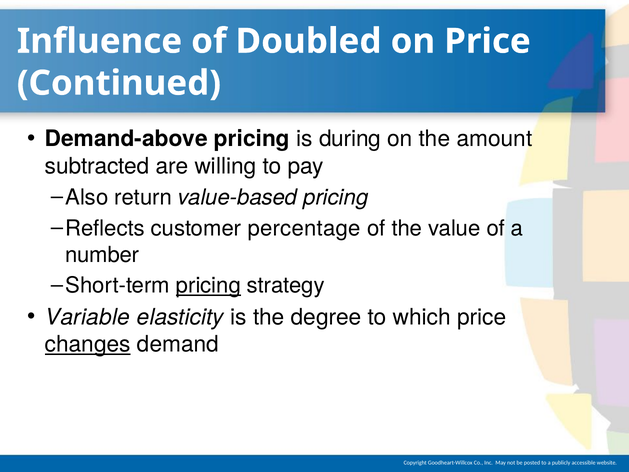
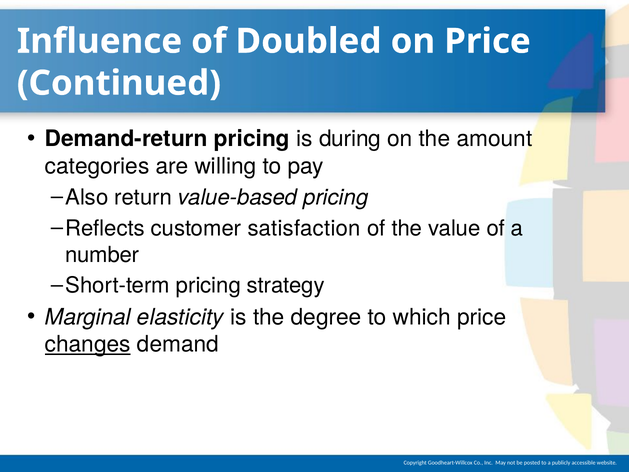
Demand-above: Demand-above -> Demand-return
subtracted: subtracted -> categories
percentage: percentage -> satisfaction
pricing at (208, 286) underline: present -> none
Variable: Variable -> Marginal
